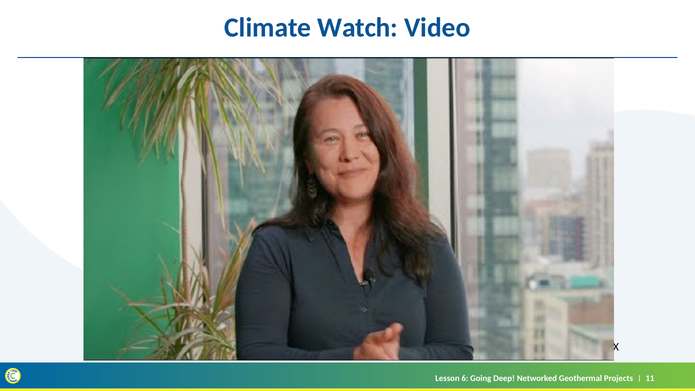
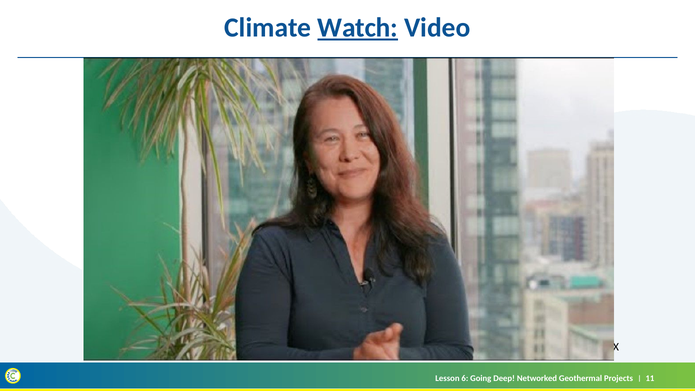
Watch underline: none -> present
